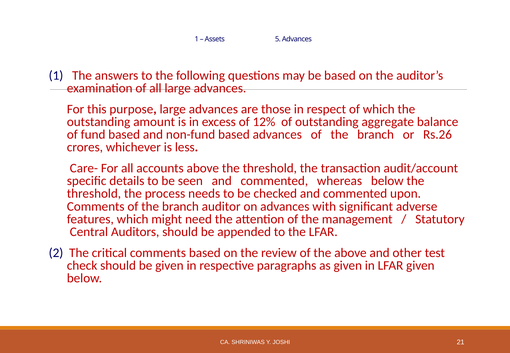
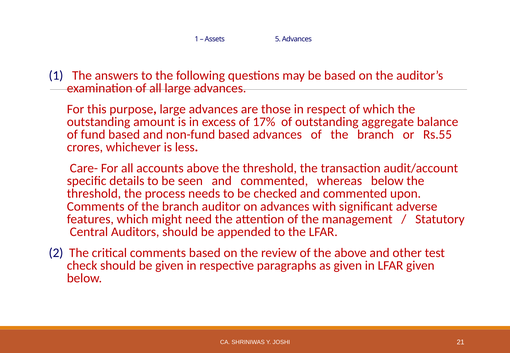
12%: 12% -> 17%
Rs.26: Rs.26 -> Rs.55
